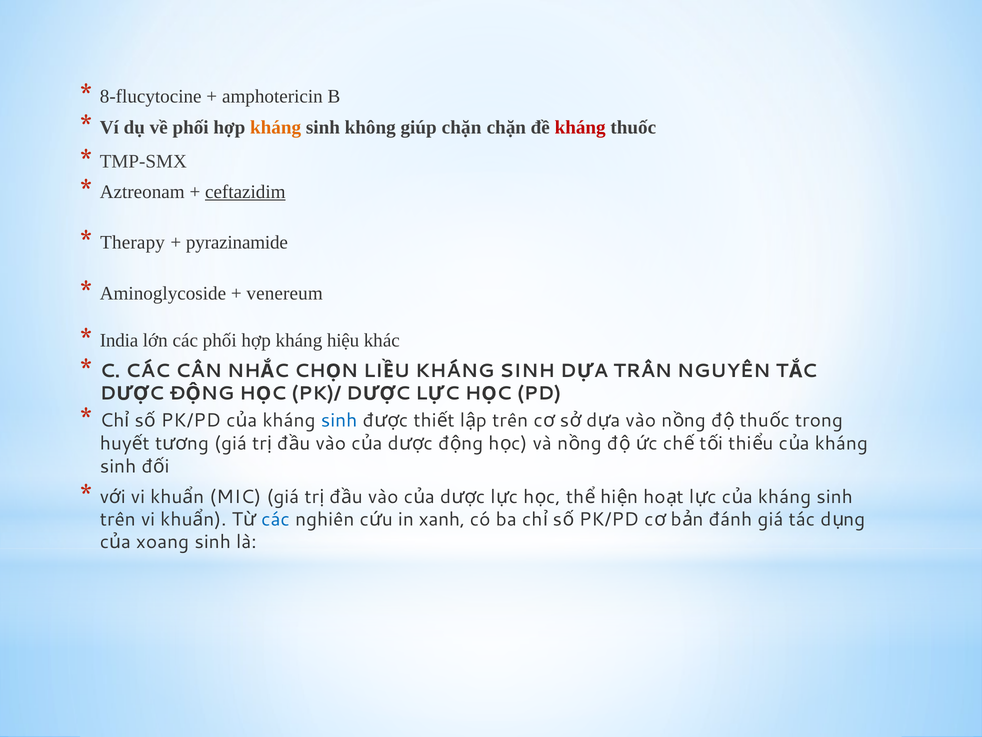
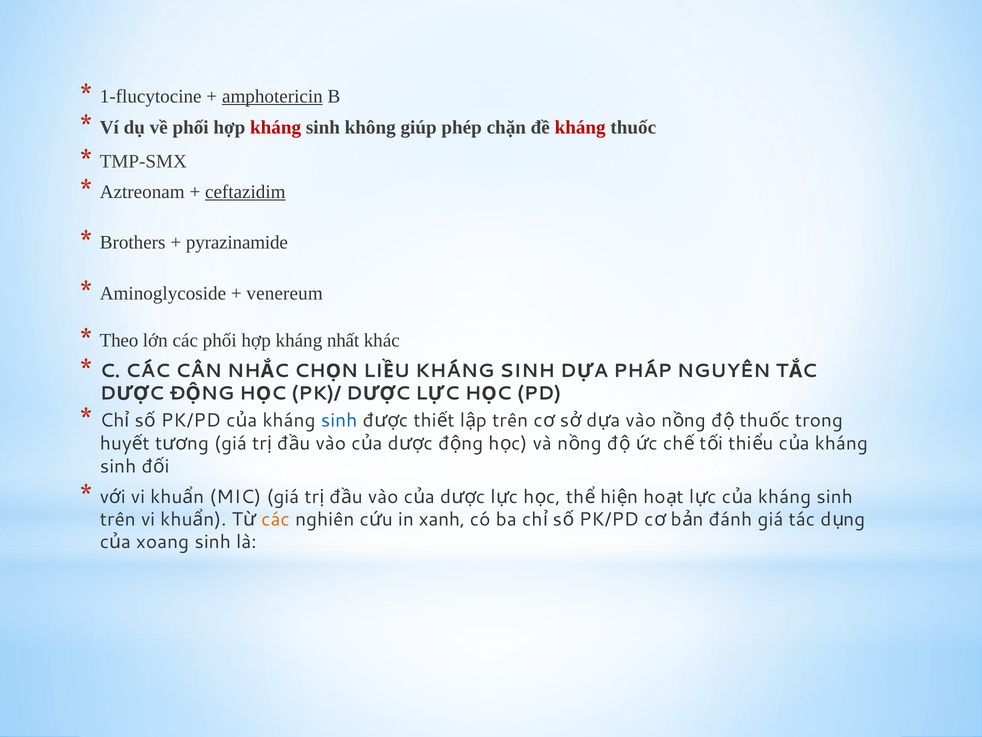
8-flucytocine: 8-flucytocine -> 1-flucytocine
amphotericin underline: none -> present
kháng at (276, 127) colour: orange -> red
giúp chặn: chặn -> phép
Therapy: Therapy -> Brothers
India: India -> Theo
hiệu: hiệu -> nhất
TRÂN: TRÂN -> PHÁP
các at (275, 519) colour: blue -> orange
